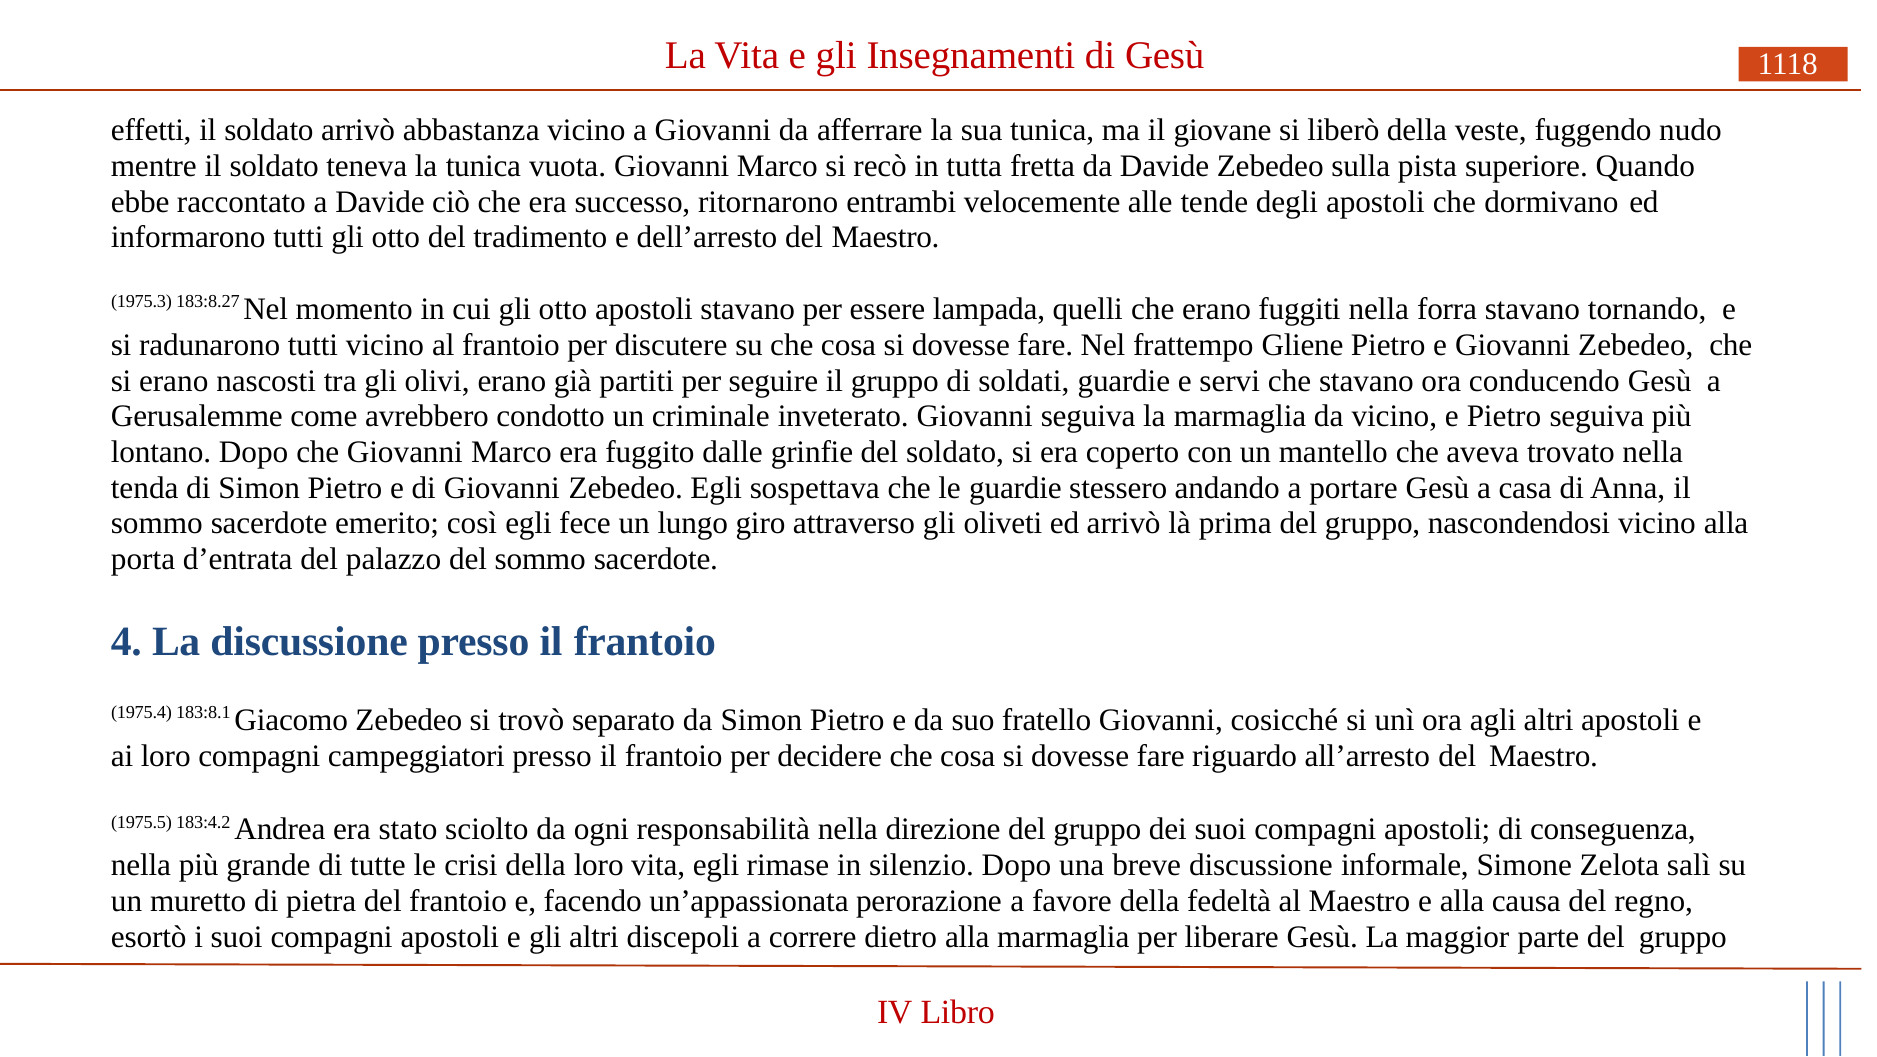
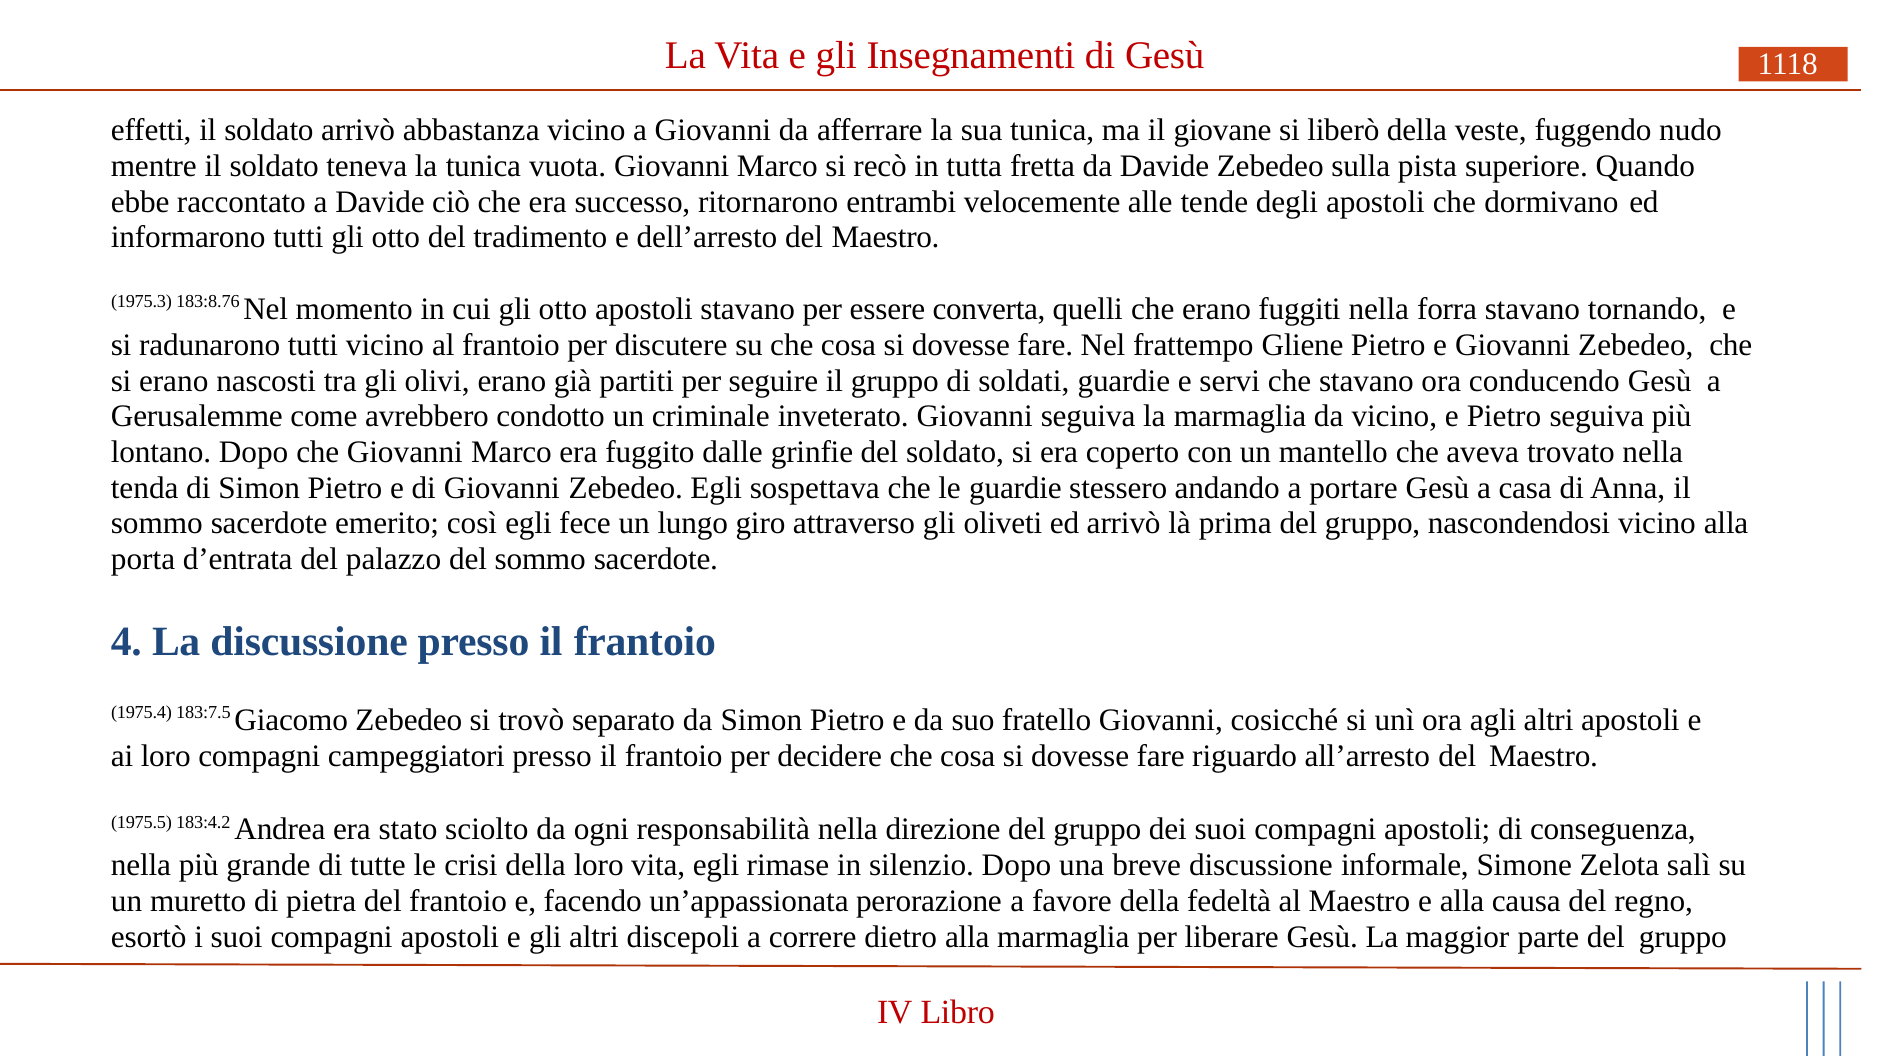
183:8.27: 183:8.27 -> 183:8.76
lampada: lampada -> converta
183:8.1: 183:8.1 -> 183:7.5
